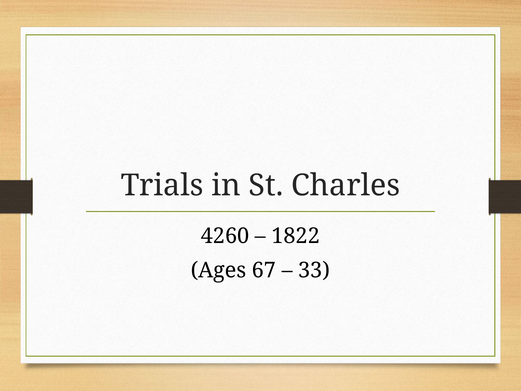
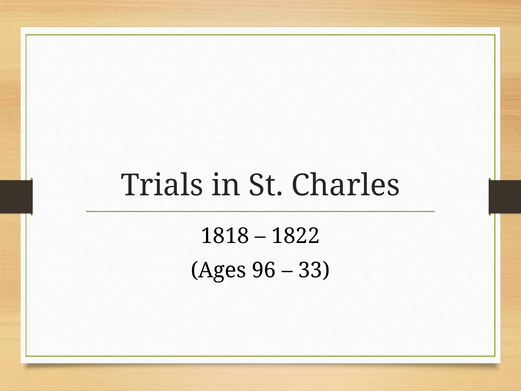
4260: 4260 -> 1818
67: 67 -> 96
